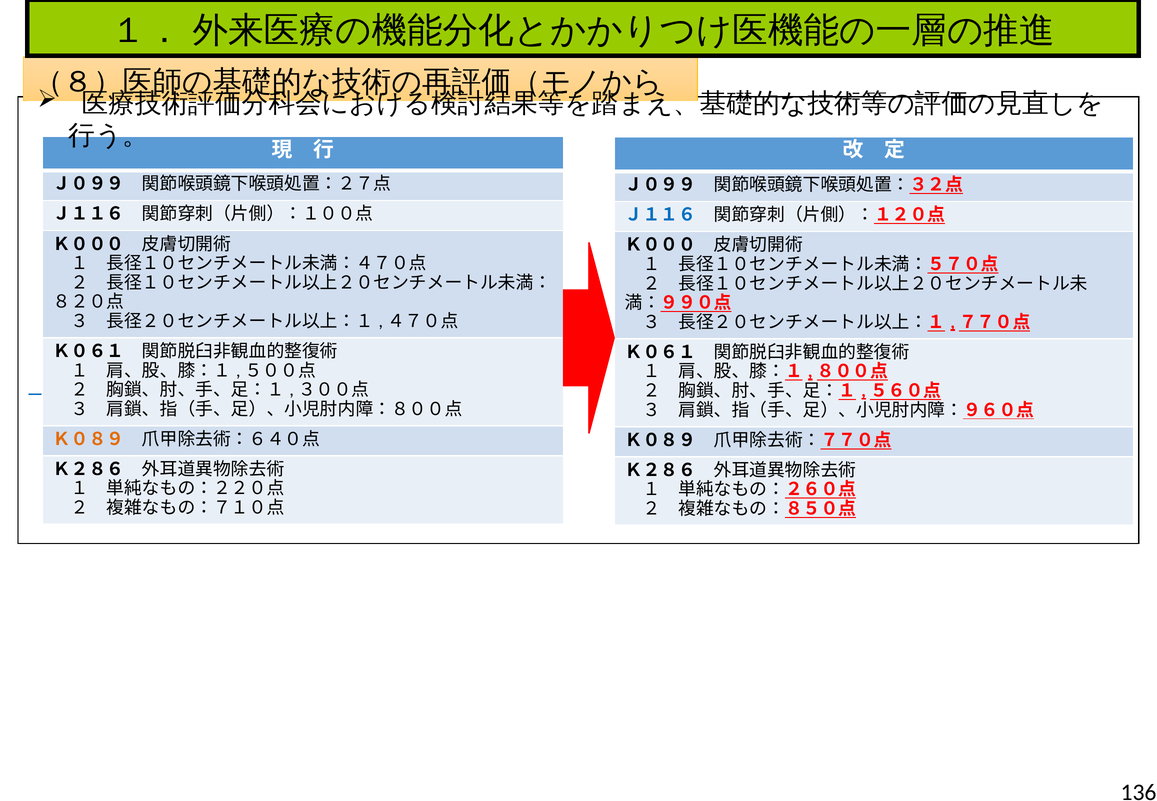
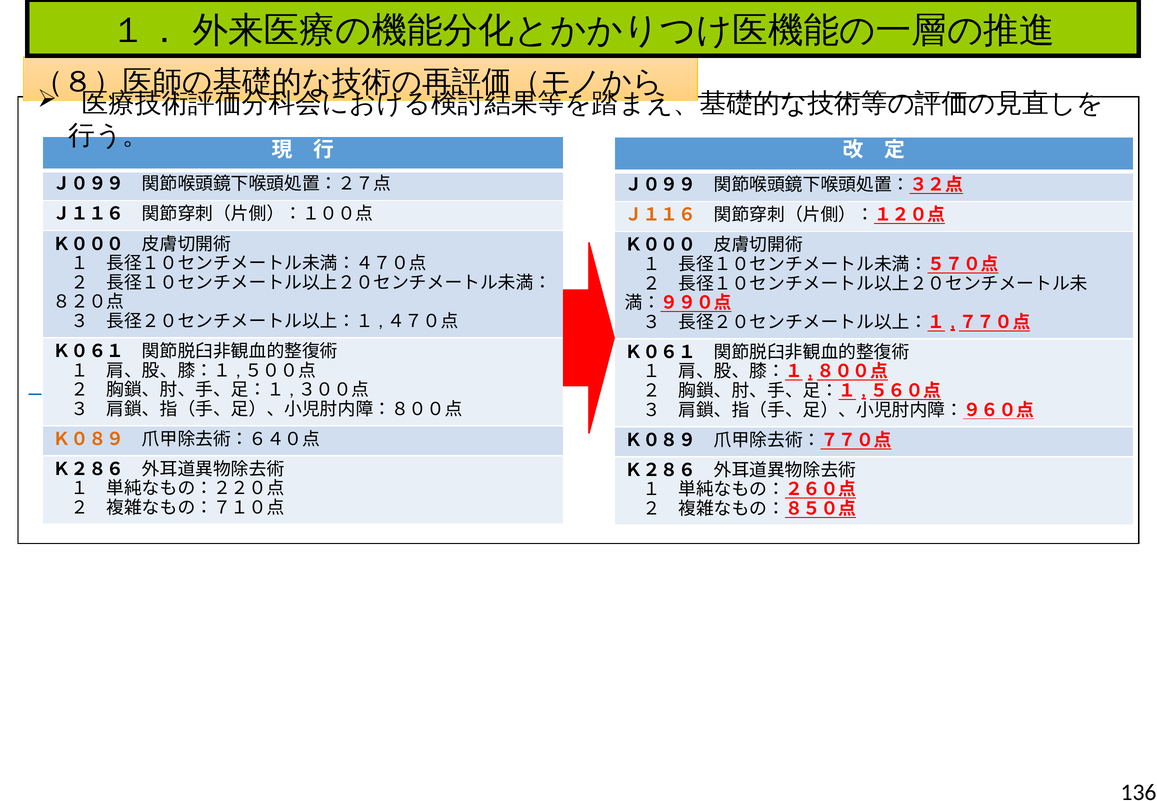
Ｊ１１６ at (660, 215) colour: blue -> orange
